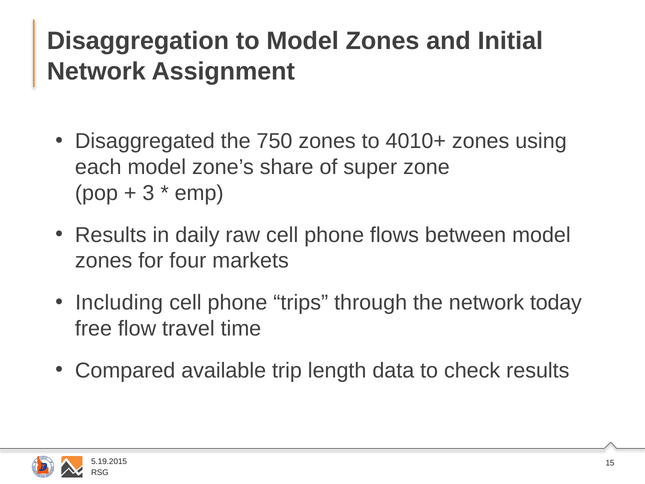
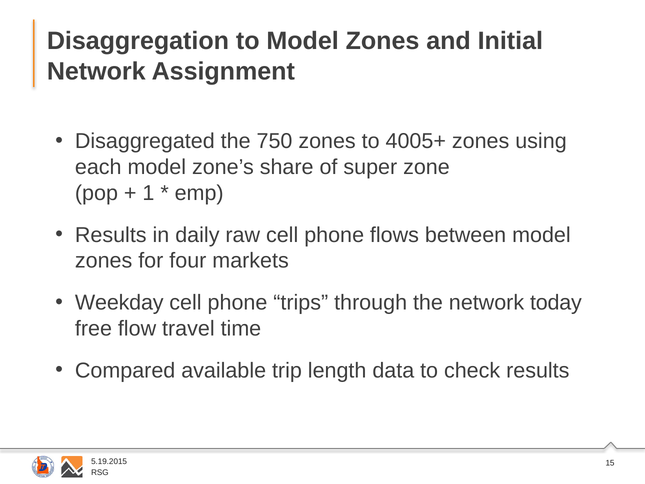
4010+: 4010+ -> 4005+
3: 3 -> 1
Including: Including -> Weekday
